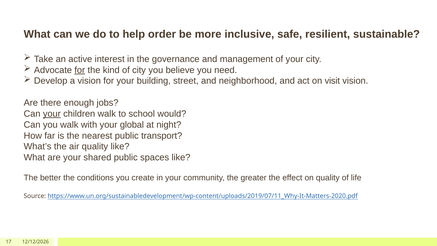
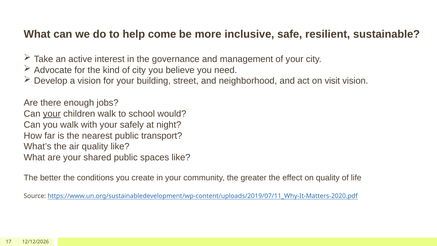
order: order -> come
for at (80, 70) underline: present -> none
global: global -> safely
